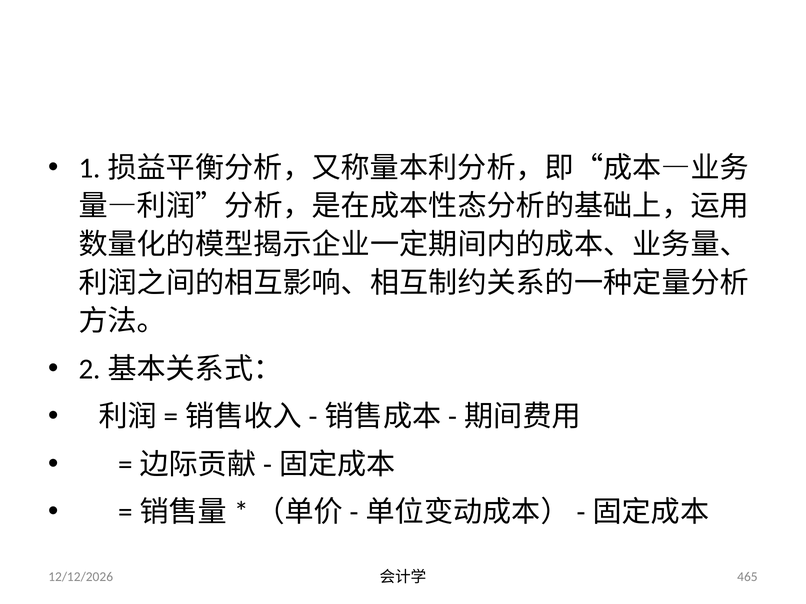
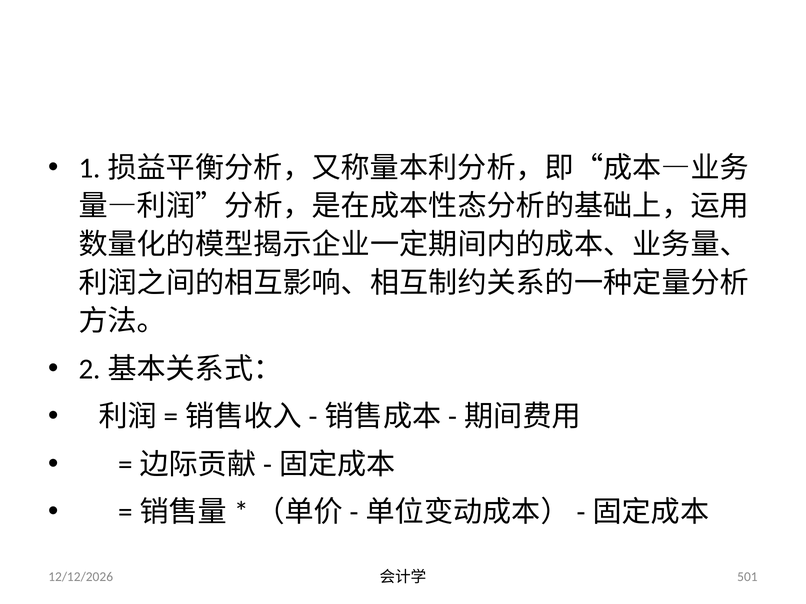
465: 465 -> 501
